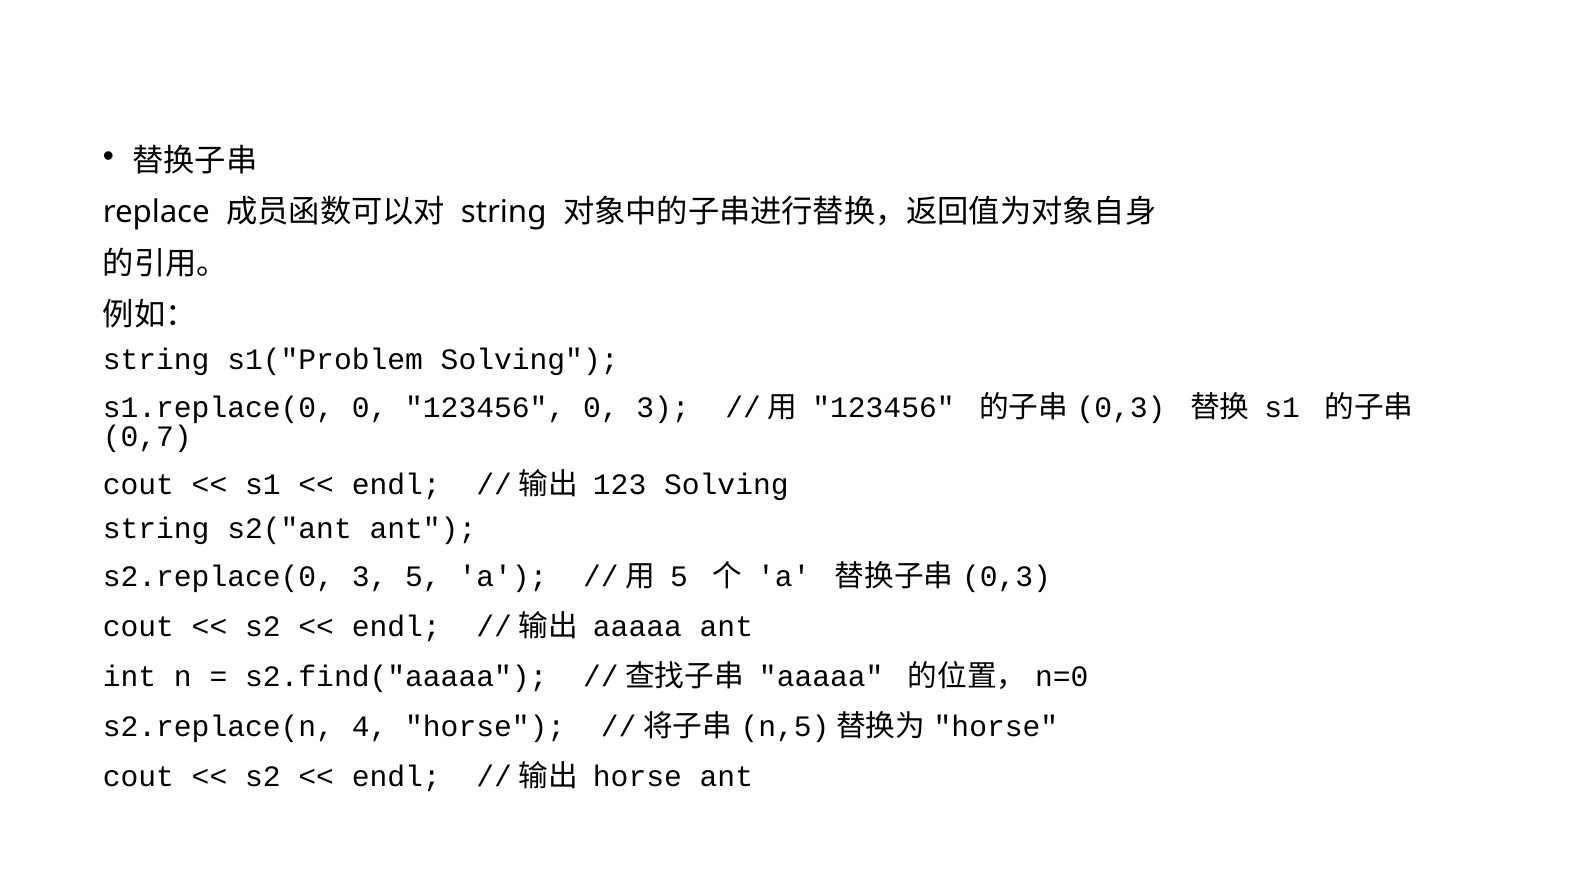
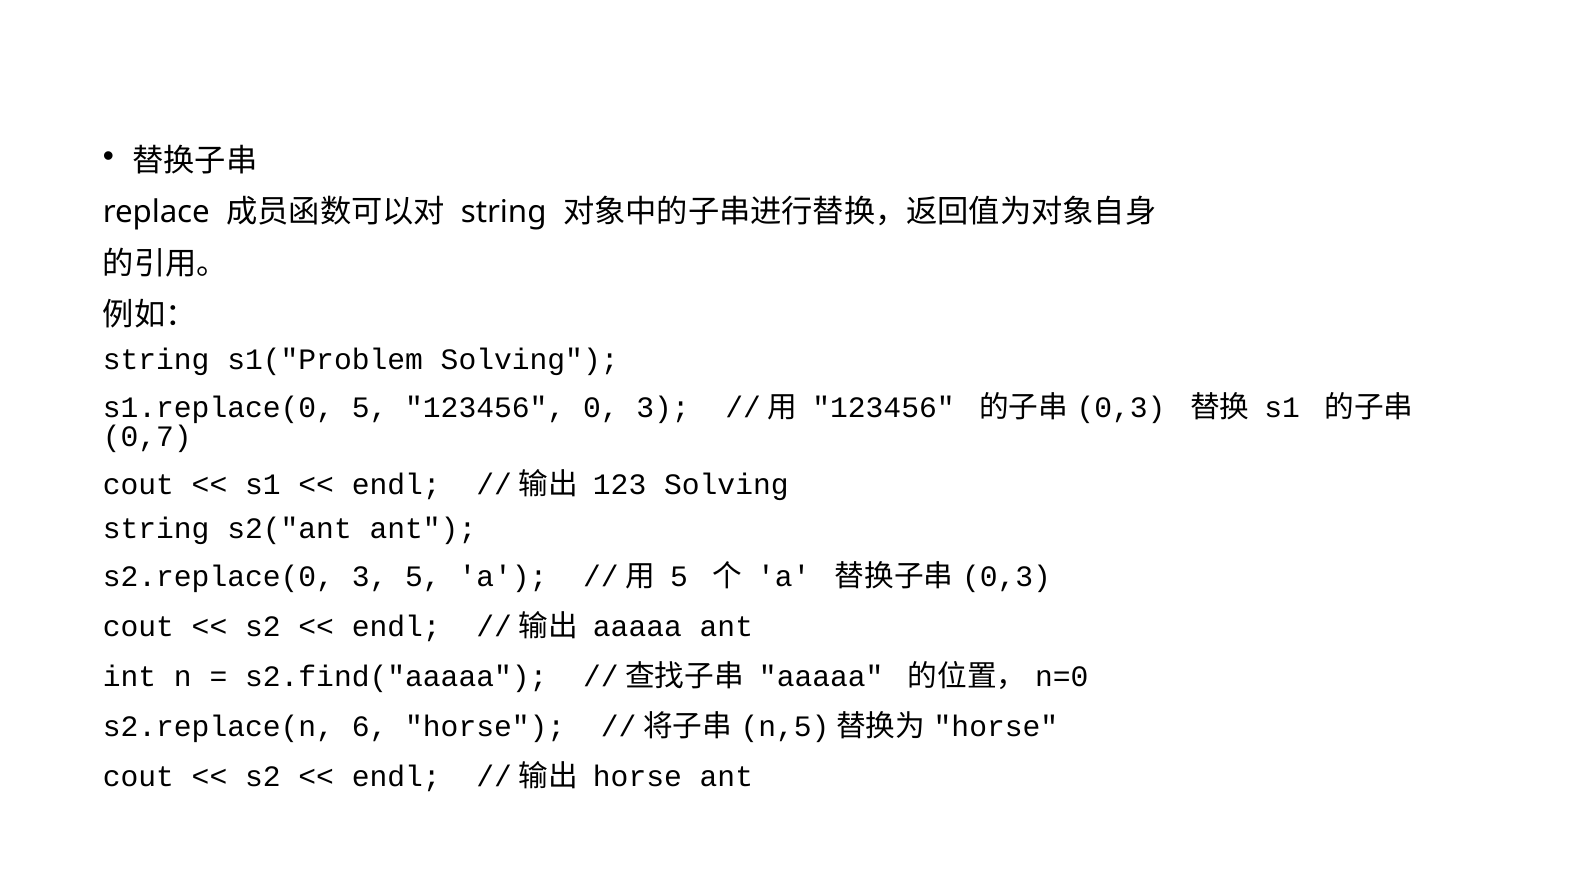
s1.replace(0 0: 0 -> 5
4: 4 -> 6
